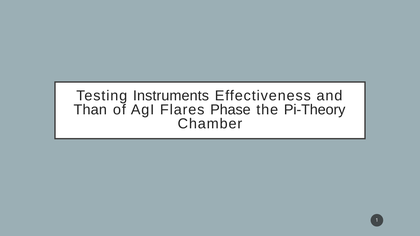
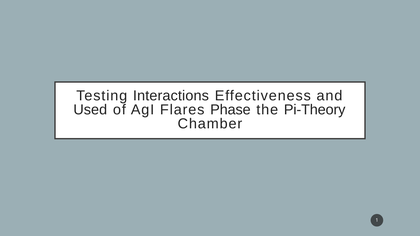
Instruments: Instruments -> Interactions
Than: Than -> Used
